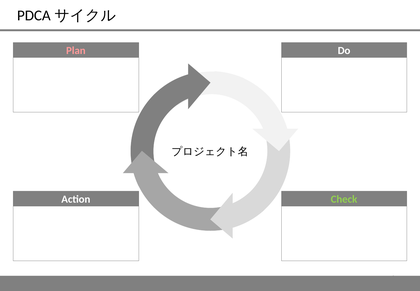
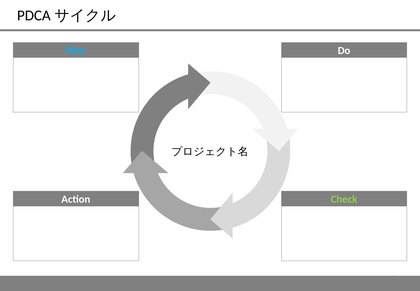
Plan colour: pink -> light blue
